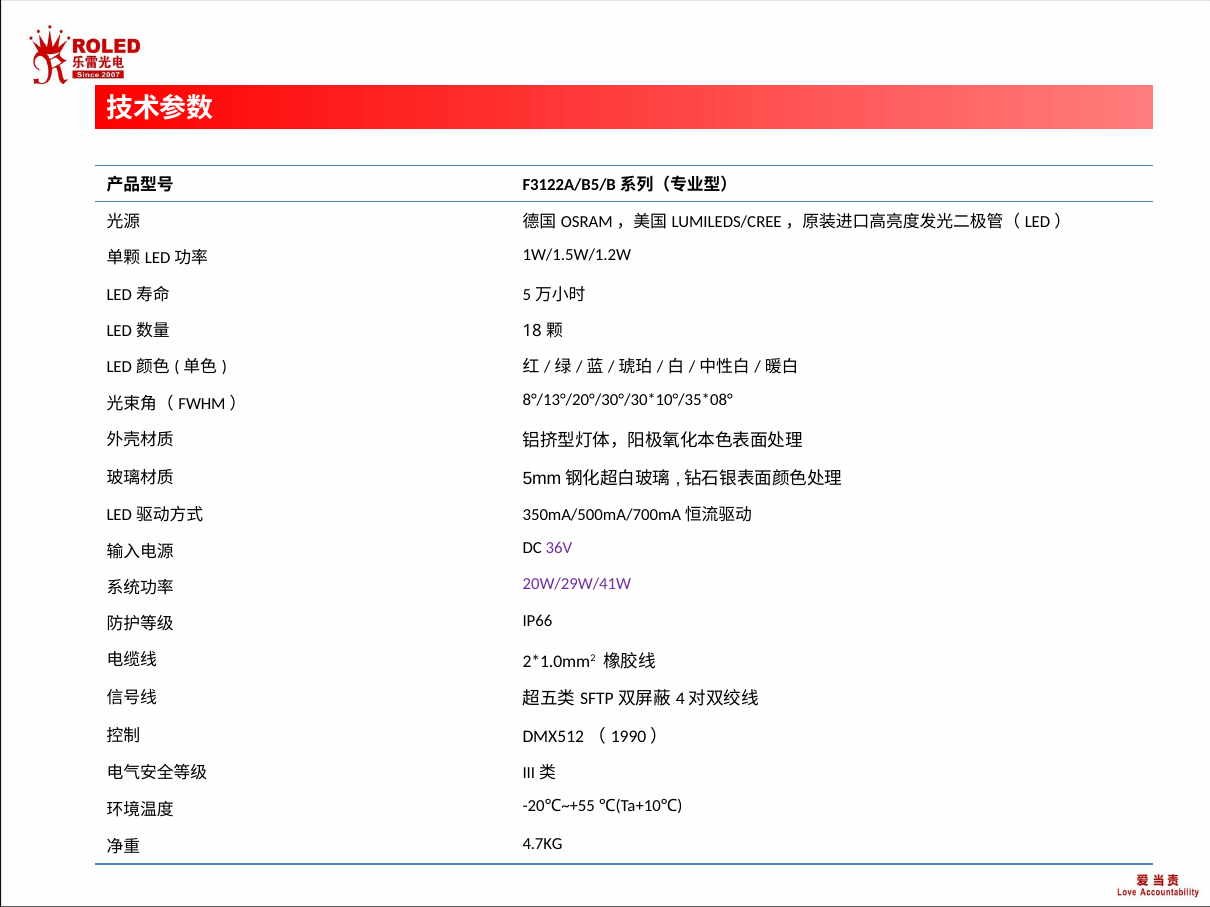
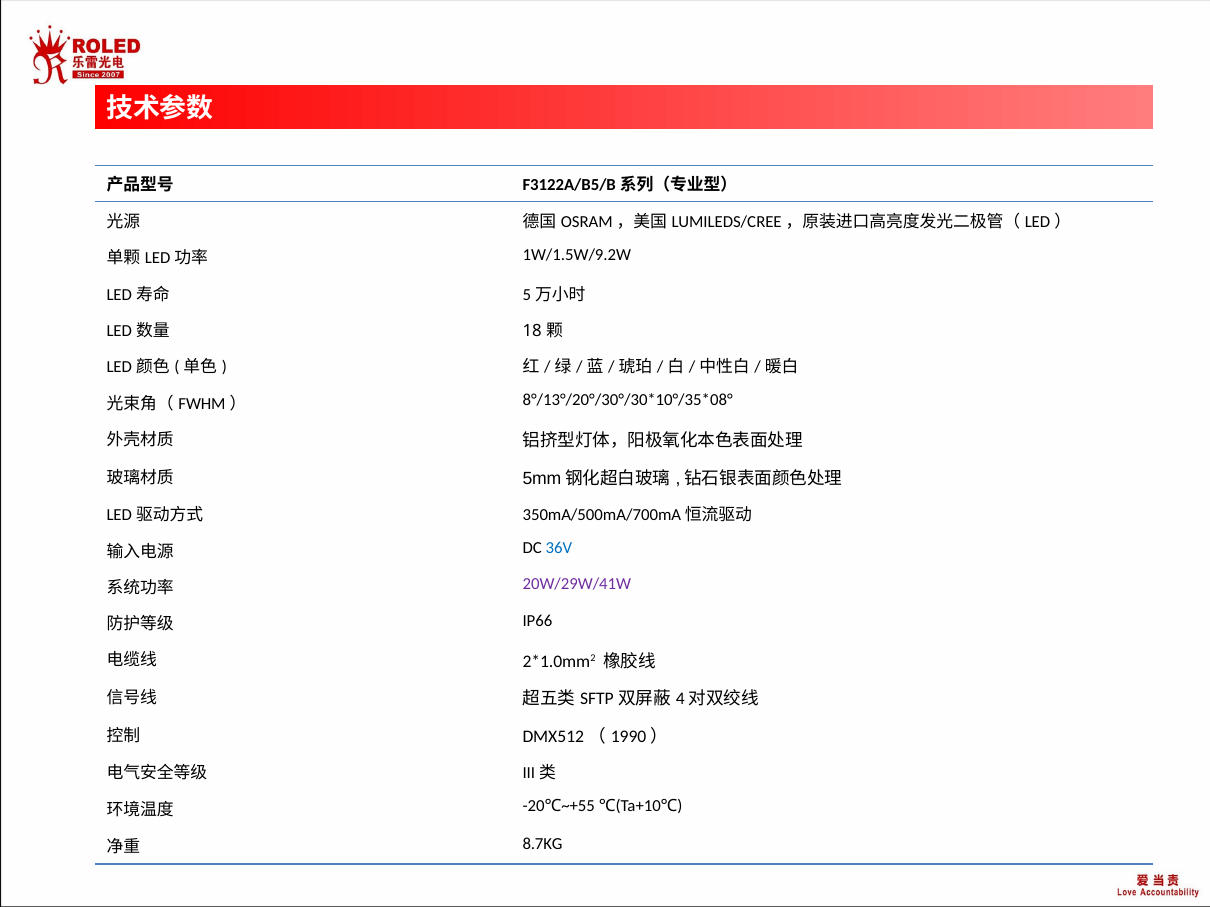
1W/1.5W/1.2W: 1W/1.5W/1.2W -> 1W/1.5W/9.2W
36V colour: purple -> blue
4.7KG: 4.7KG -> 8.7KG
